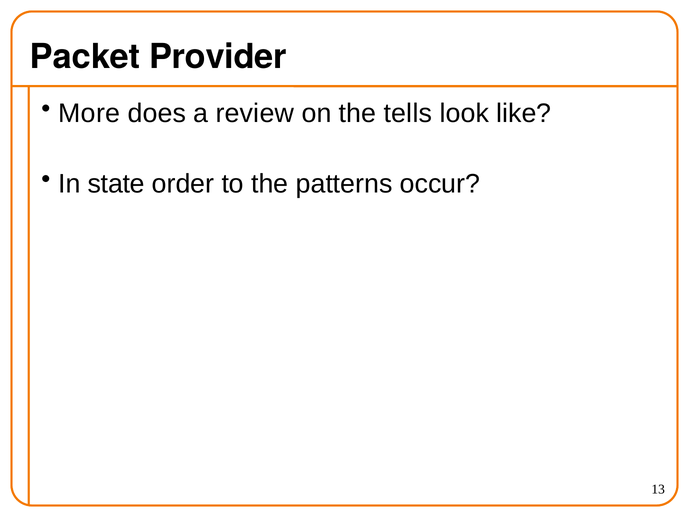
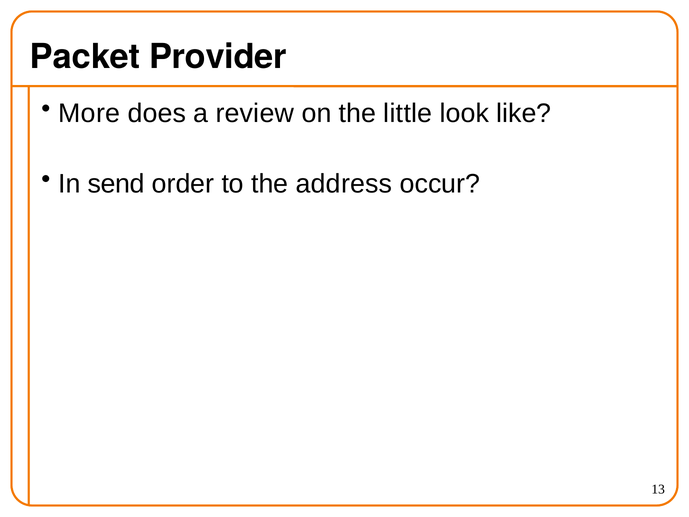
tells: tells -> little
state: state -> send
patterns: patterns -> address
